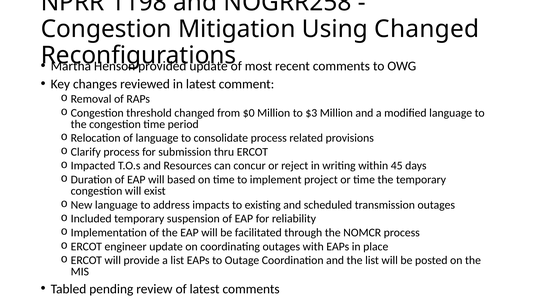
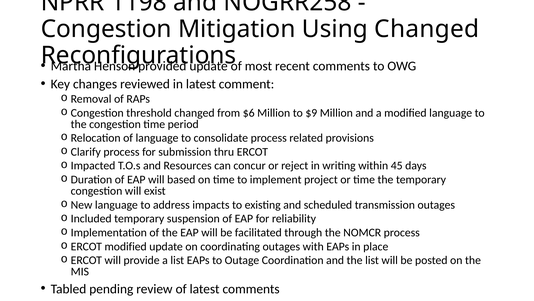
$0: $0 -> $6
$3: $3 -> $9
ERCOT engineer: engineer -> modified
